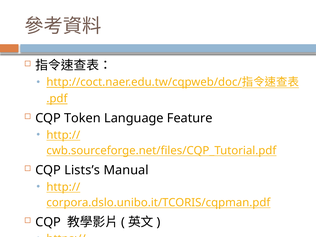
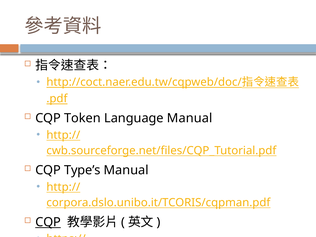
Language Feature: Feature -> Manual
Lists’s: Lists’s -> Type’s
CQP at (48, 222) underline: none -> present
